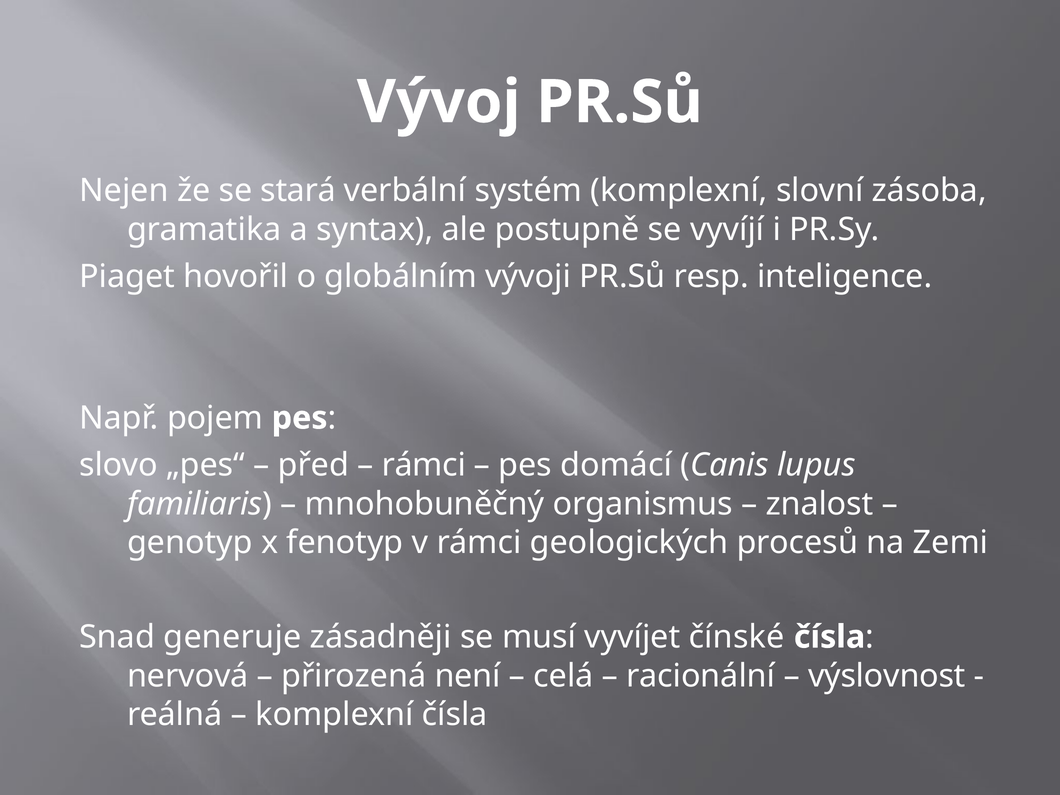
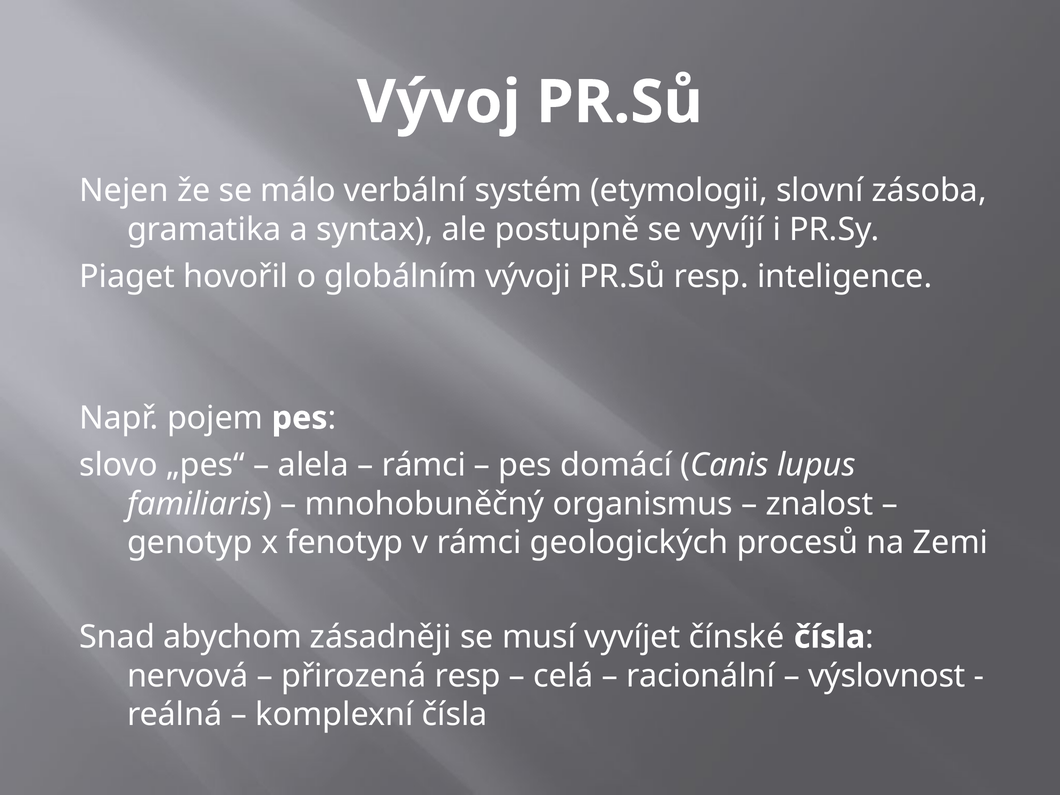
stará: stará -> málo
systém komplexní: komplexní -> etymologii
před: před -> alela
generuje: generuje -> abychom
přirozená není: není -> resp
